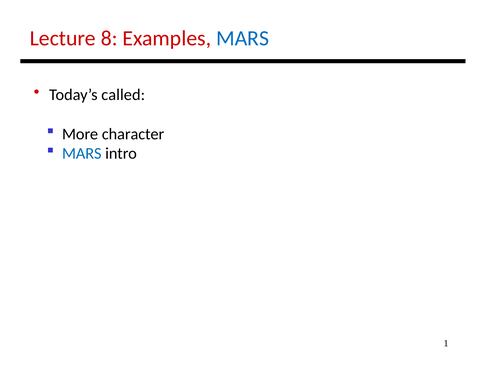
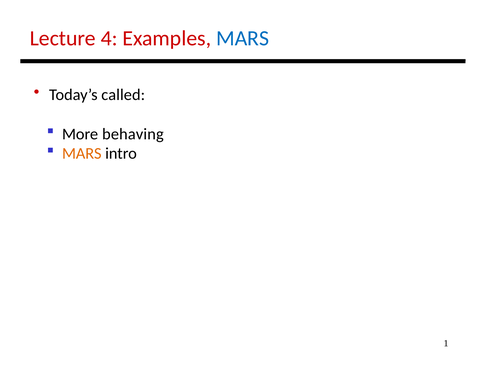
8: 8 -> 4
character: character -> behaving
MARS at (82, 154) colour: blue -> orange
